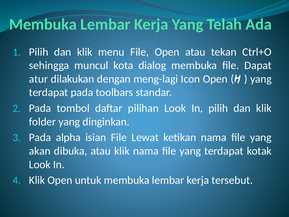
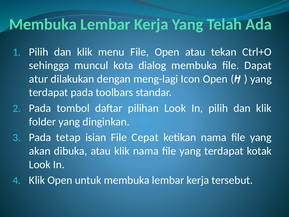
alpha: alpha -> tetap
Lewat: Lewat -> Cepat
